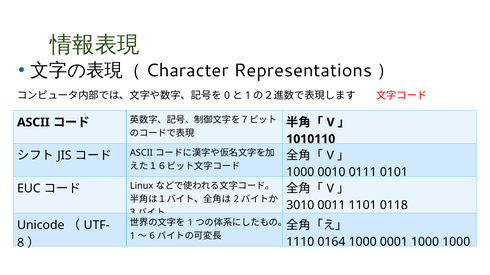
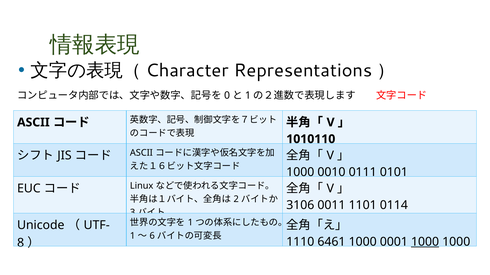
3010: 3010 -> 3106
0118: 0118 -> 0114
0164: 0164 -> 6461
1000 at (425, 242) underline: none -> present
